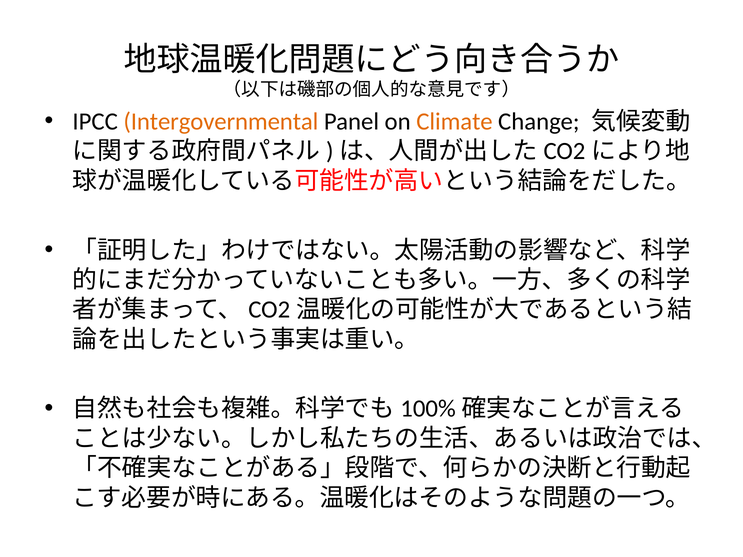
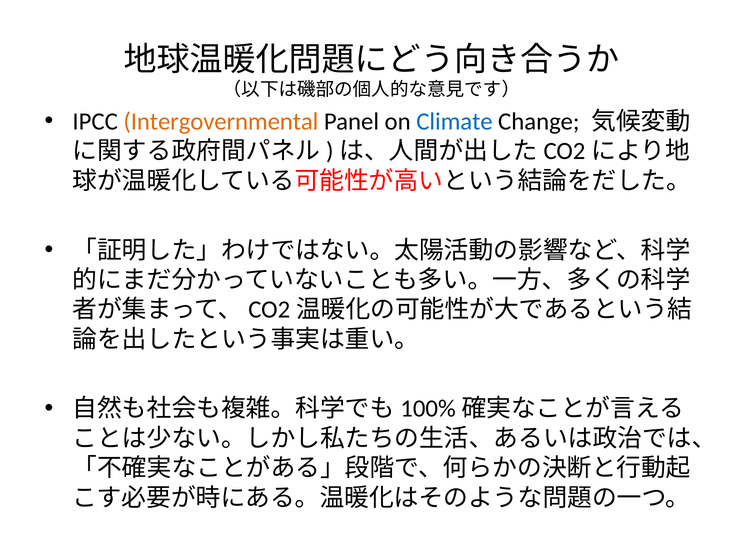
Climate colour: orange -> blue
